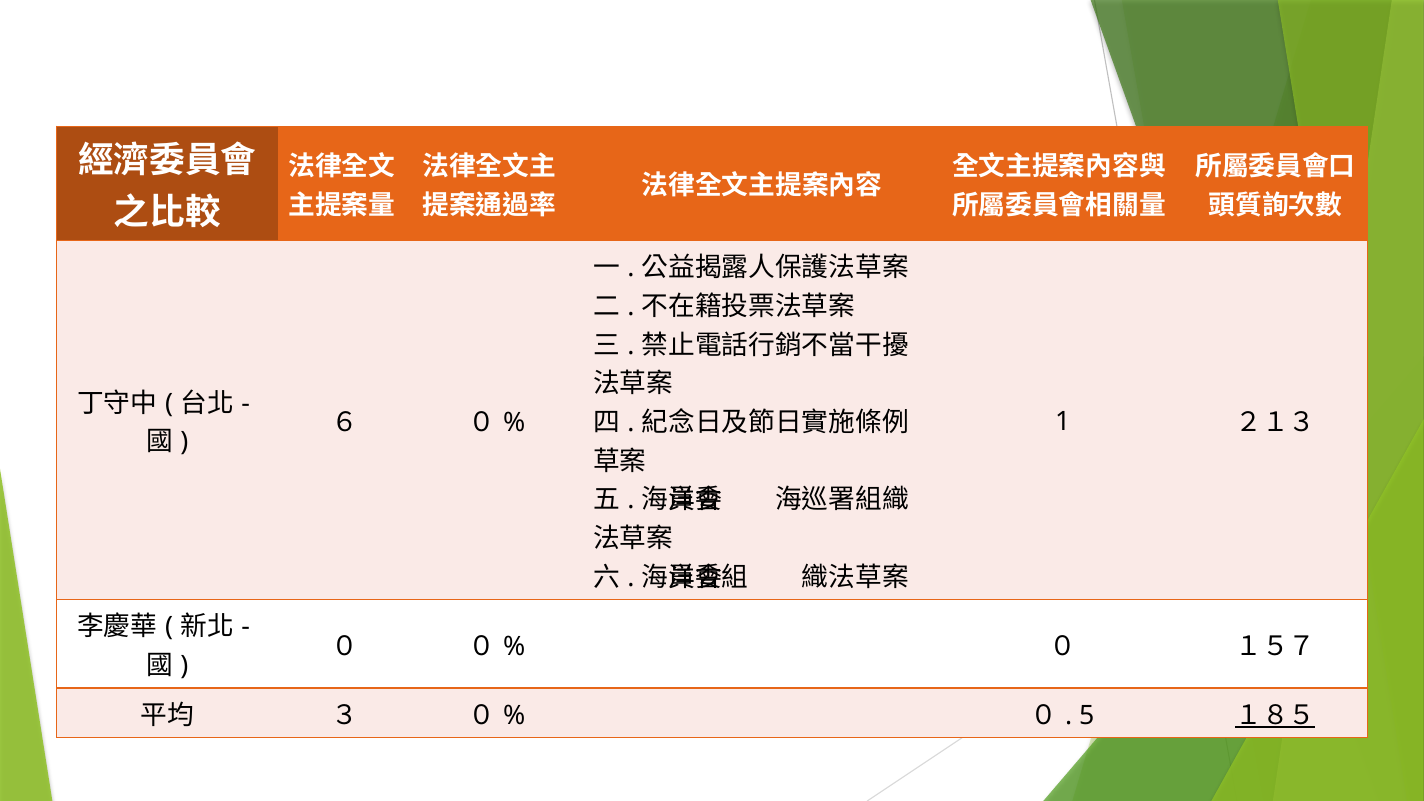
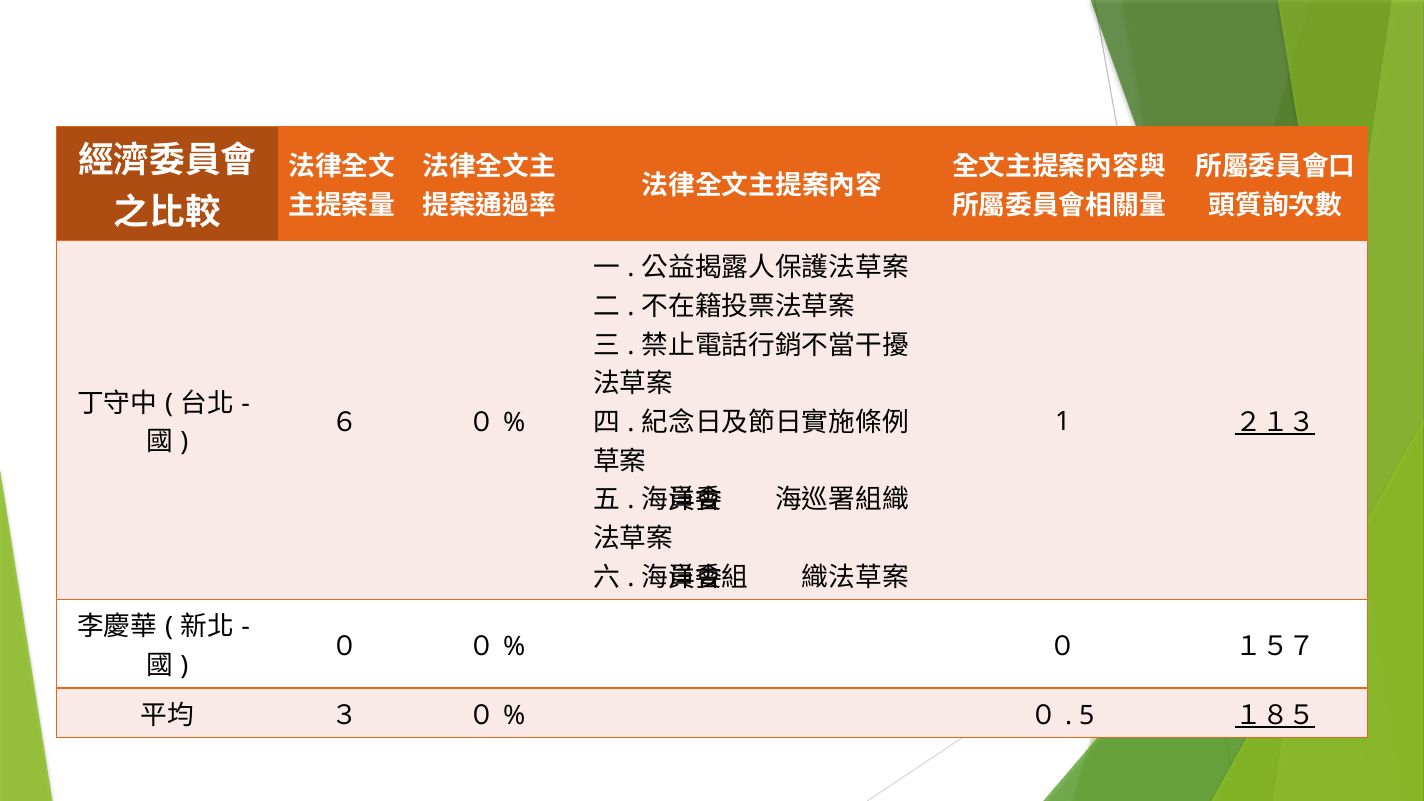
２１３ underline: none -> present
